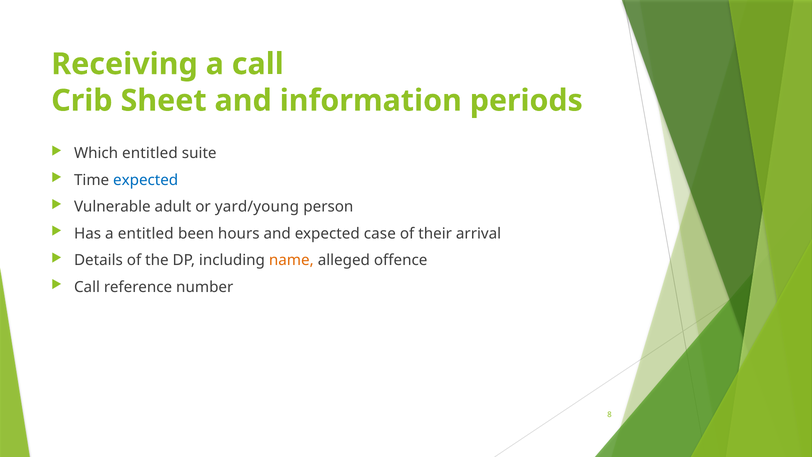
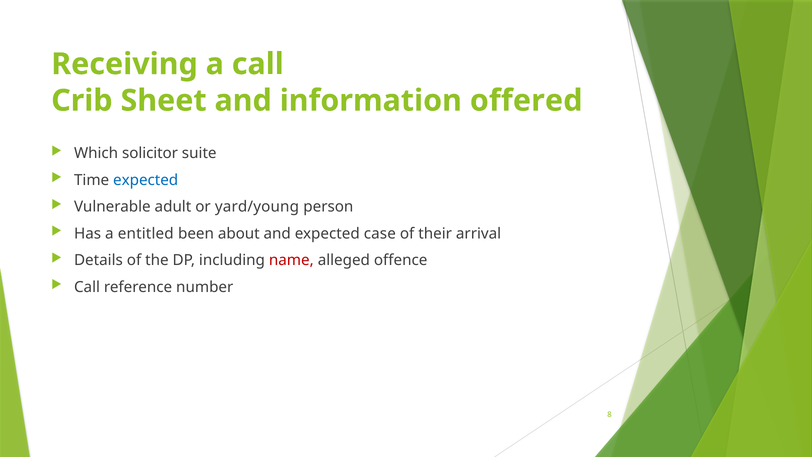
periods: periods -> offered
Which entitled: entitled -> solicitor
hours: hours -> about
name colour: orange -> red
